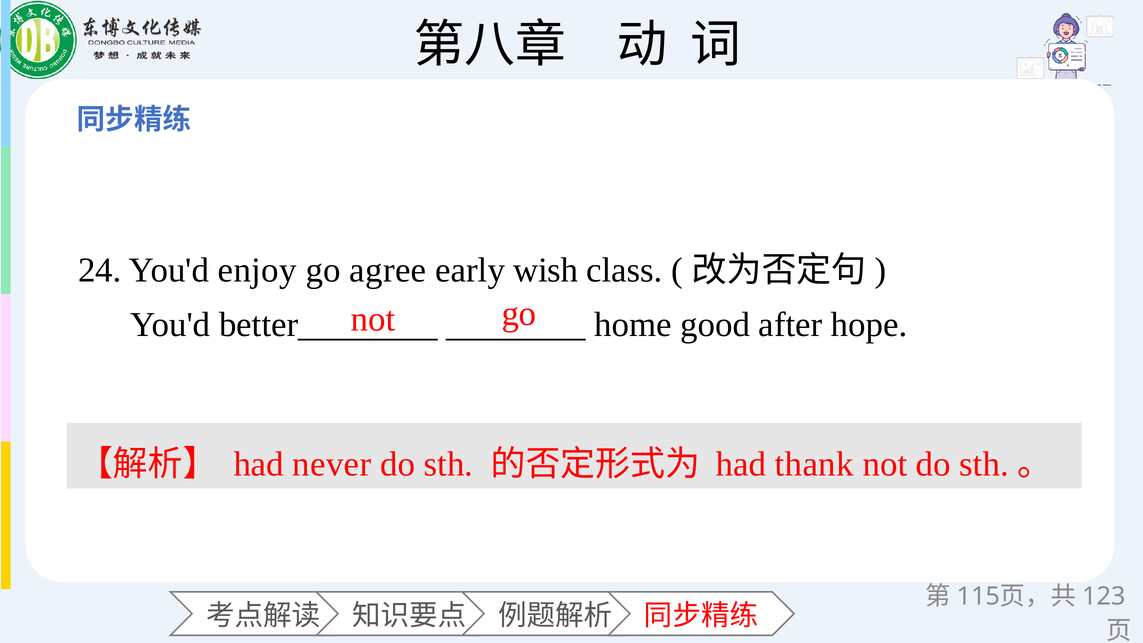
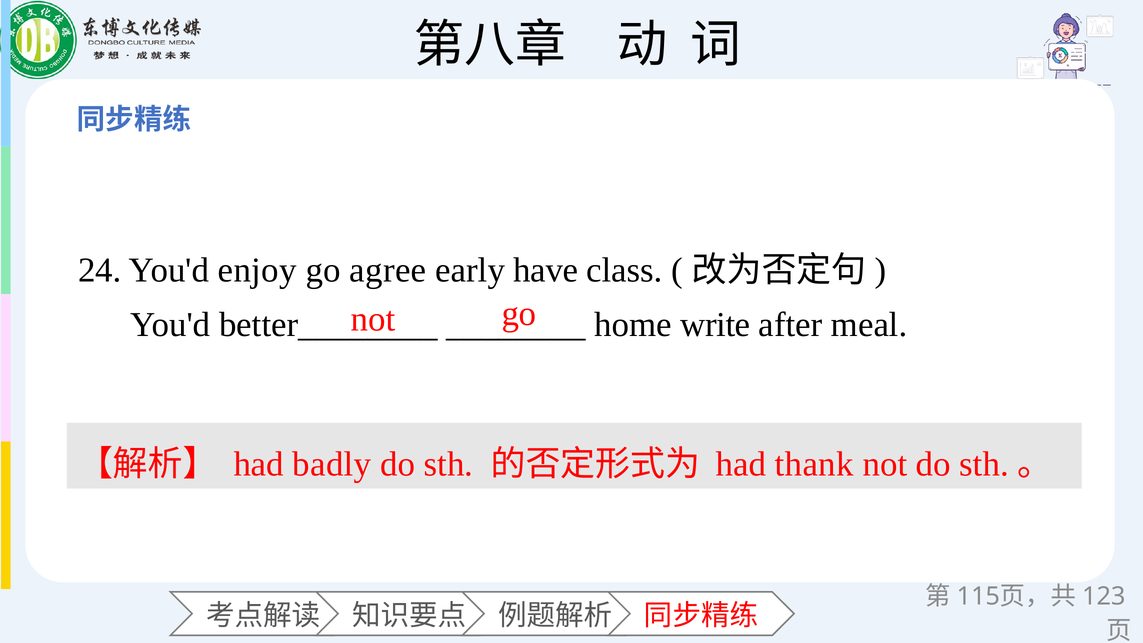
wish: wish -> have
good: good -> write
hope: hope -> meal
never: never -> badly
